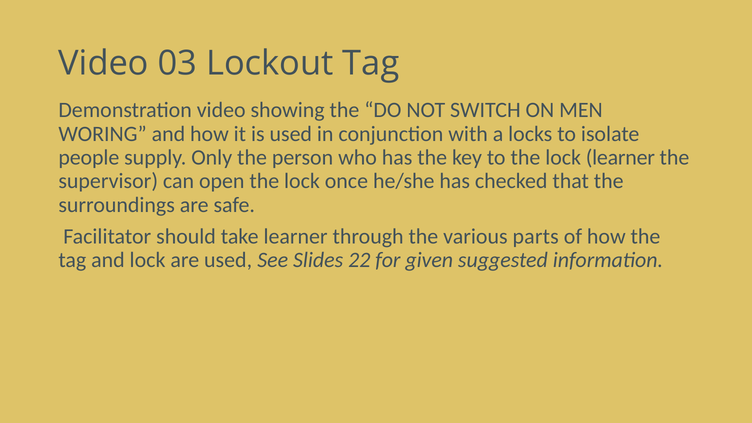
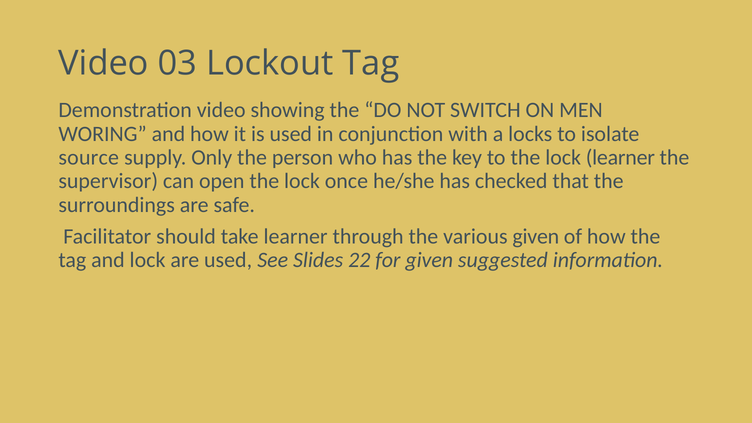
people: people -> source
various parts: parts -> given
